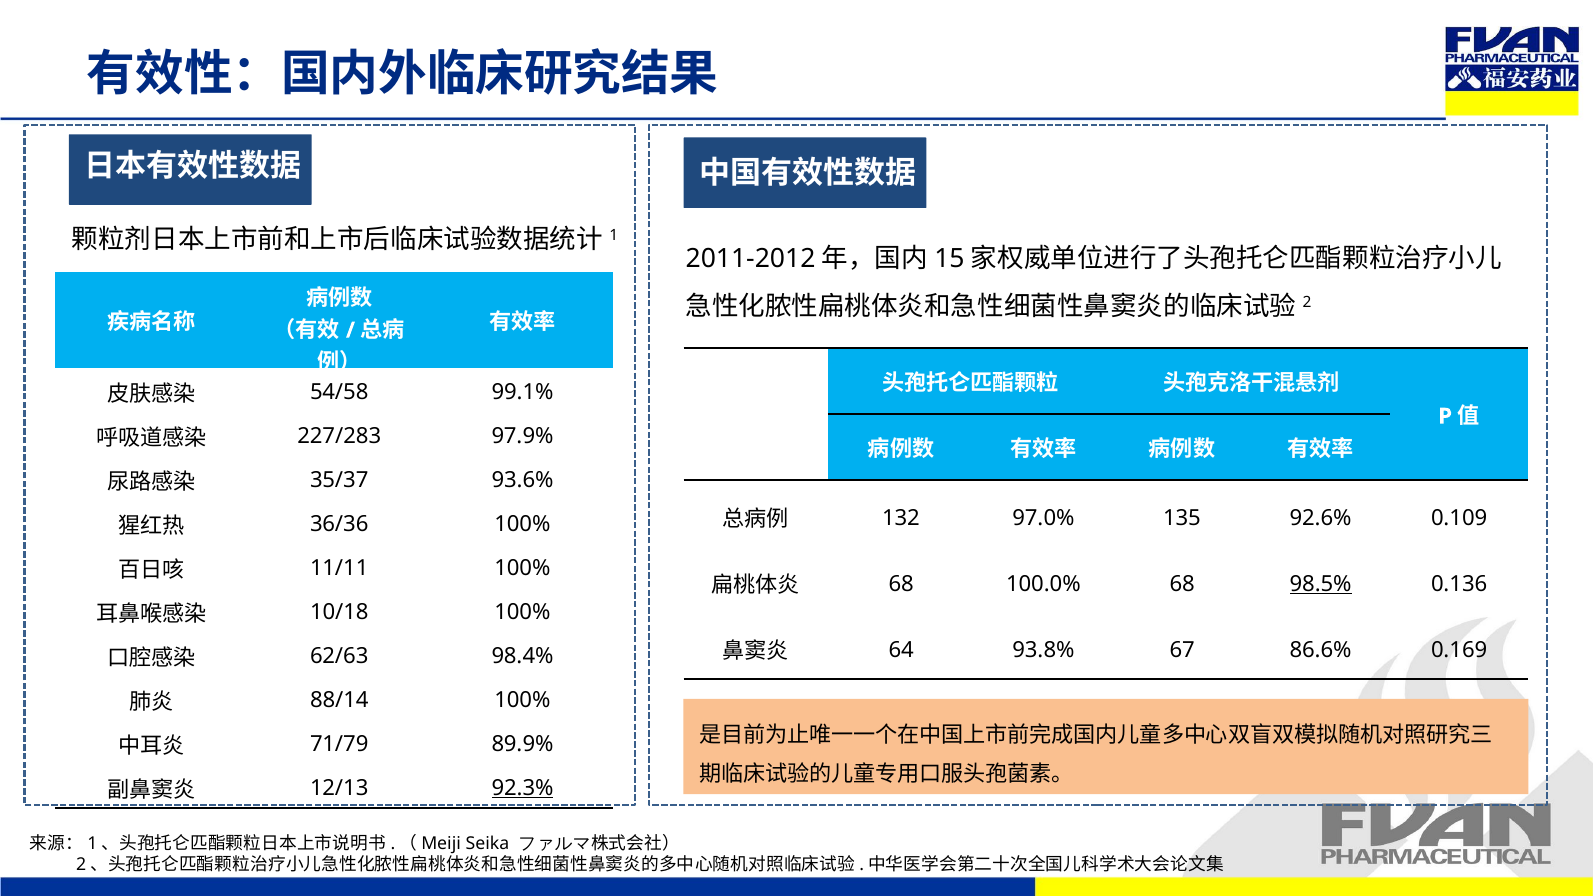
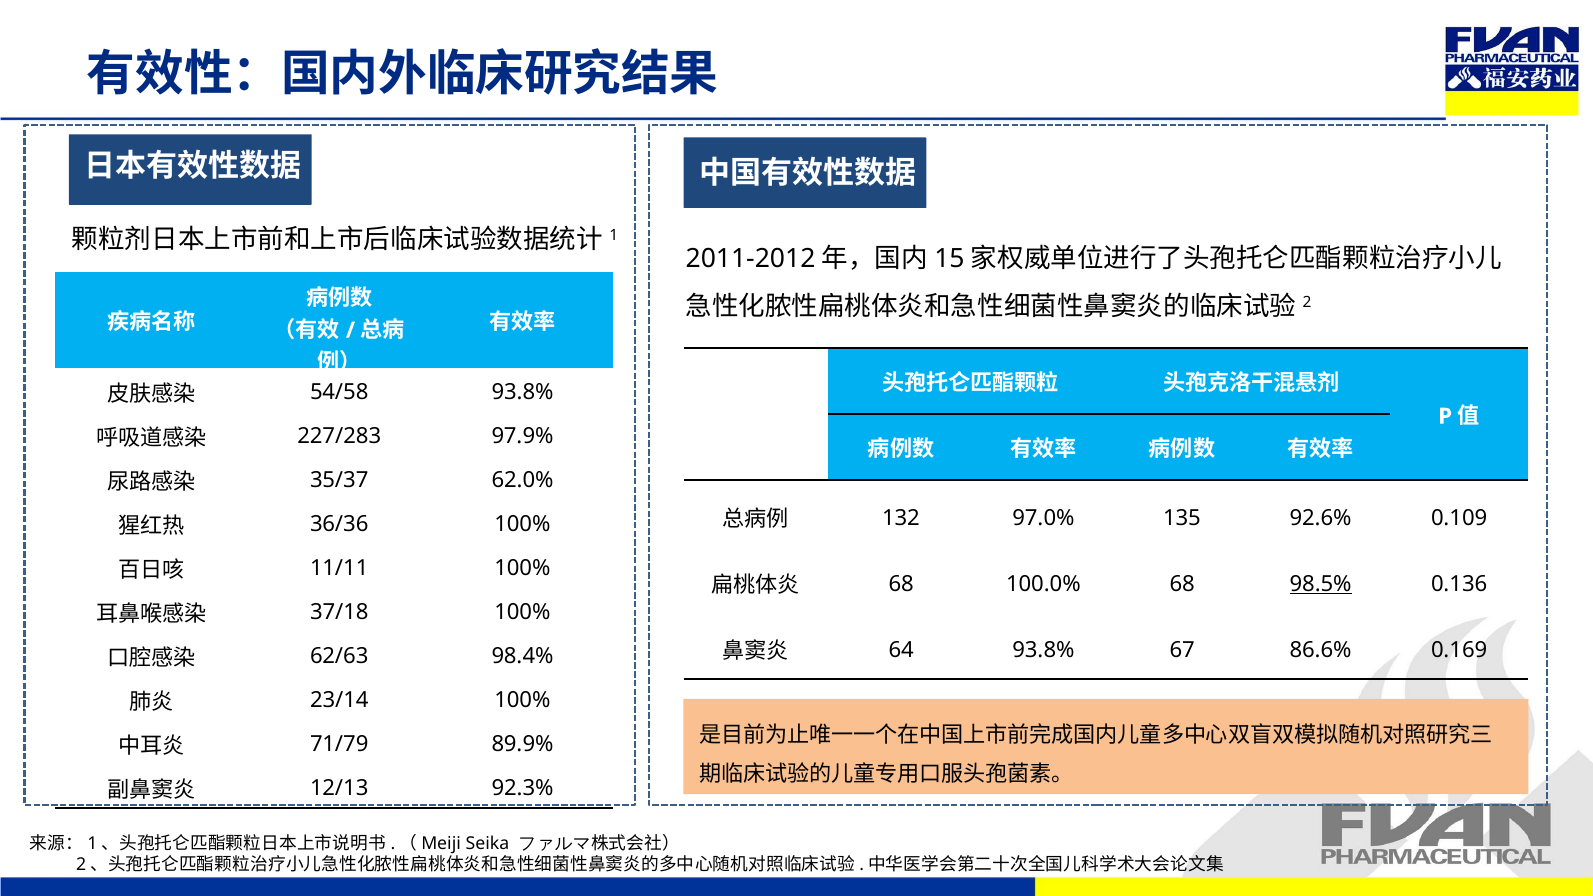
54/58 99.1%: 99.1% -> 93.8%
93.6%: 93.6% -> 62.0%
10/18: 10/18 -> 37/18
88/14: 88/14 -> 23/14
92.3% underline: present -> none
